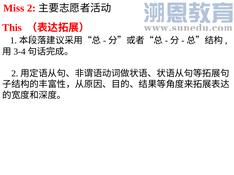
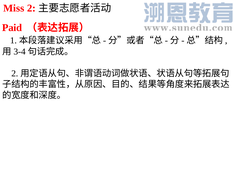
This: This -> Paid
